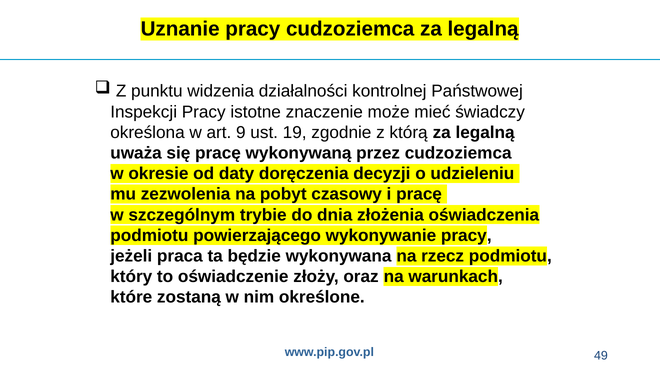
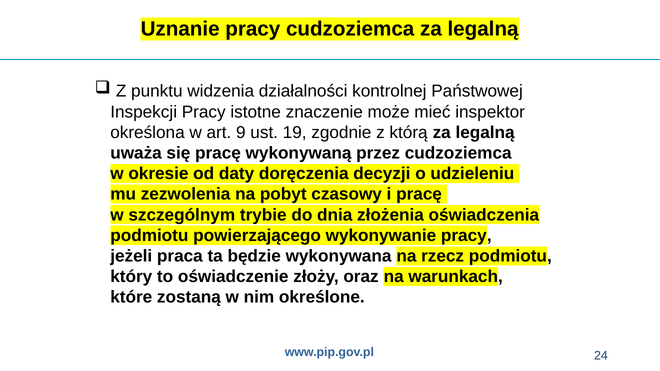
świadczy: świadczy -> inspektor
49: 49 -> 24
